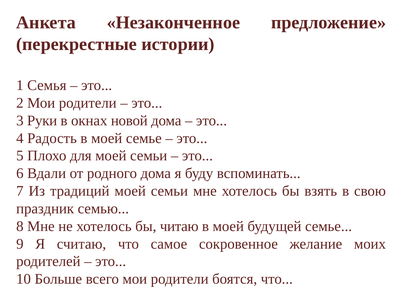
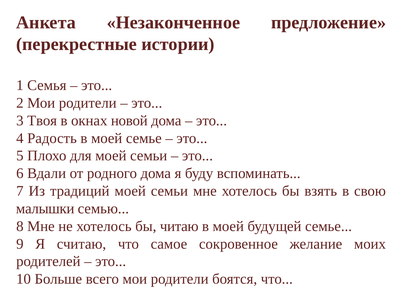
Руки: Руки -> Твоя
праздник: праздник -> малышки
